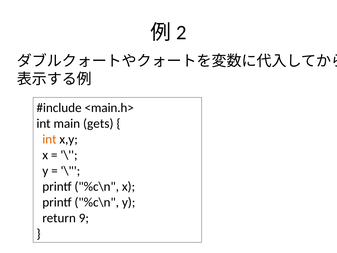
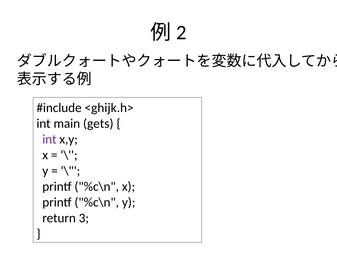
<main.h>: <main.h> -> <ghijk.h>
int at (49, 139) colour: orange -> purple
9: 9 -> 3
